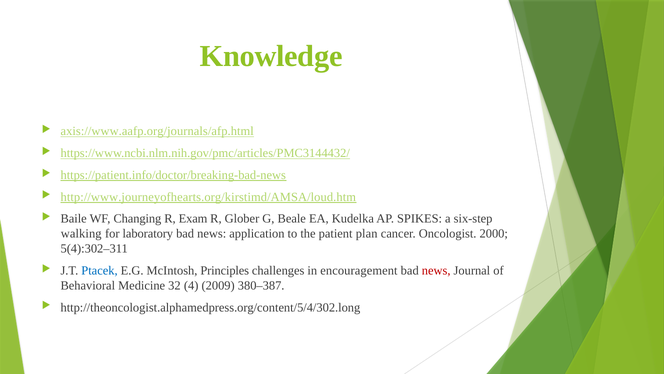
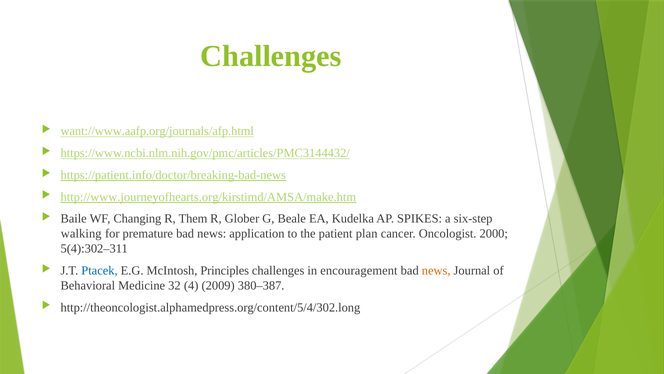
Knowledge at (271, 56): Knowledge -> Challenges
axis://www.aafp.org/journals/afp.html: axis://www.aafp.org/journals/afp.html -> want://www.aafp.org/journals/afp.html
http://www.journeyofhearts.org/kirstimd/AMSA/loud.htm: http://www.journeyofhearts.org/kirstimd/AMSA/loud.htm -> http://www.journeyofhearts.org/kirstimd/AMSA/make.htm
Exam: Exam -> Them
laboratory: laboratory -> premature
news at (436, 270) colour: red -> orange
